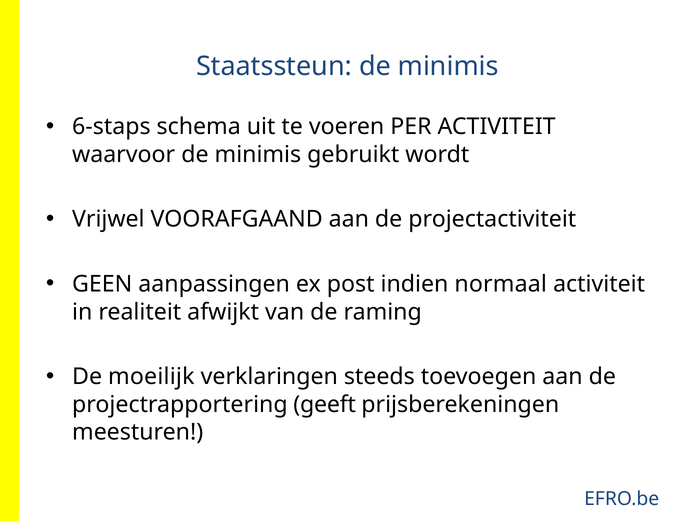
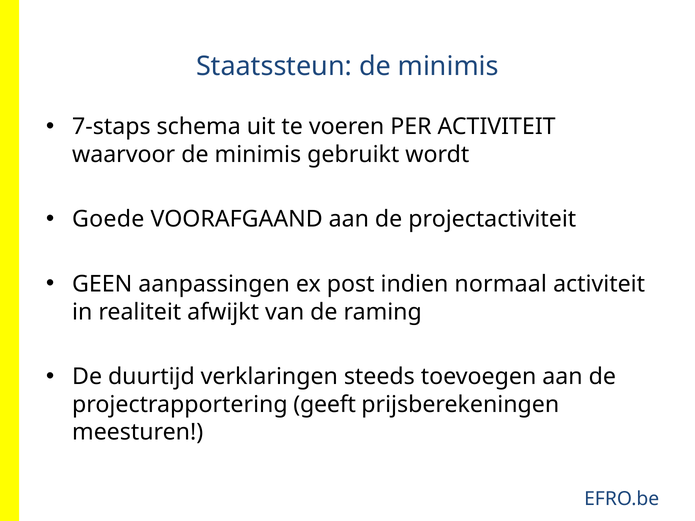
6-staps: 6-staps -> 7-staps
Vrijwel: Vrijwel -> Goede
moeilijk: moeilijk -> duurtijd
